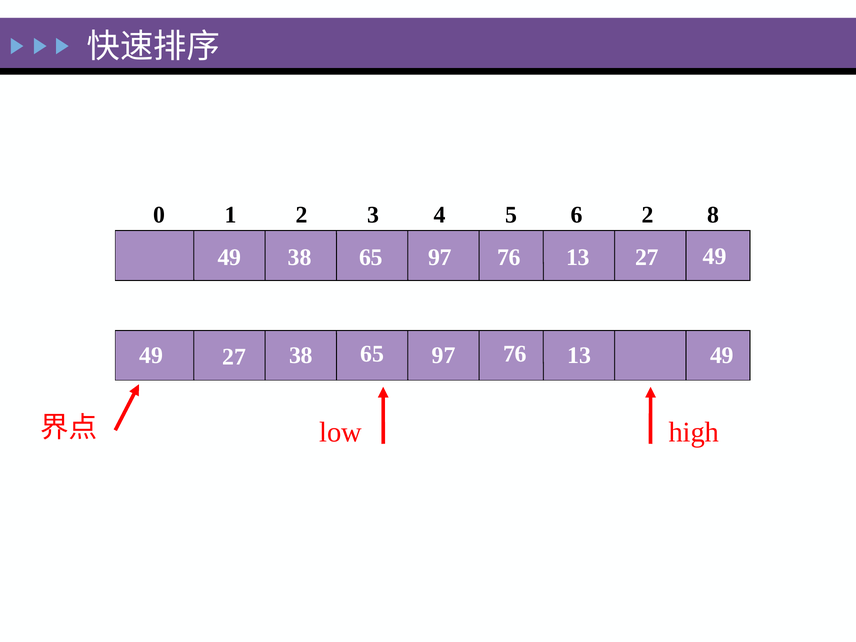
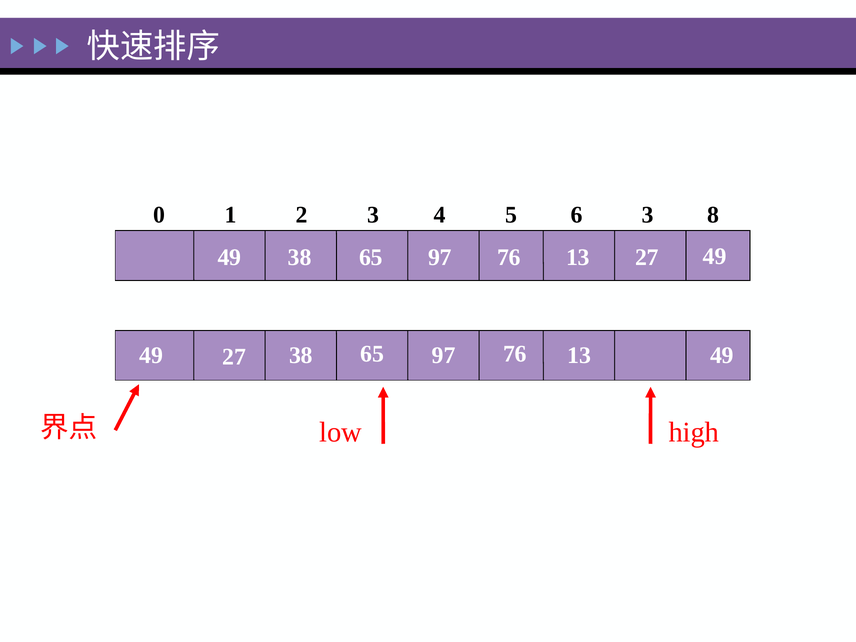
6 2: 2 -> 3
